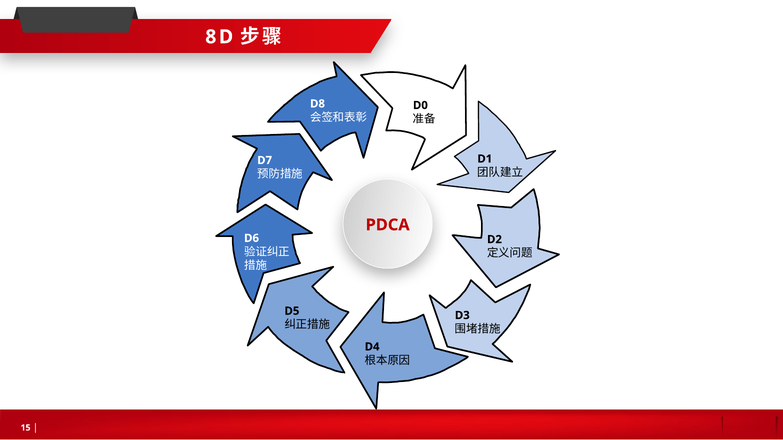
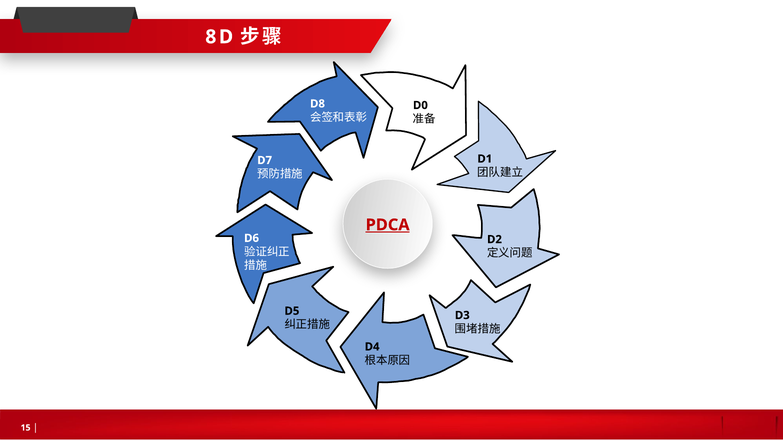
PDCA underline: none -> present
